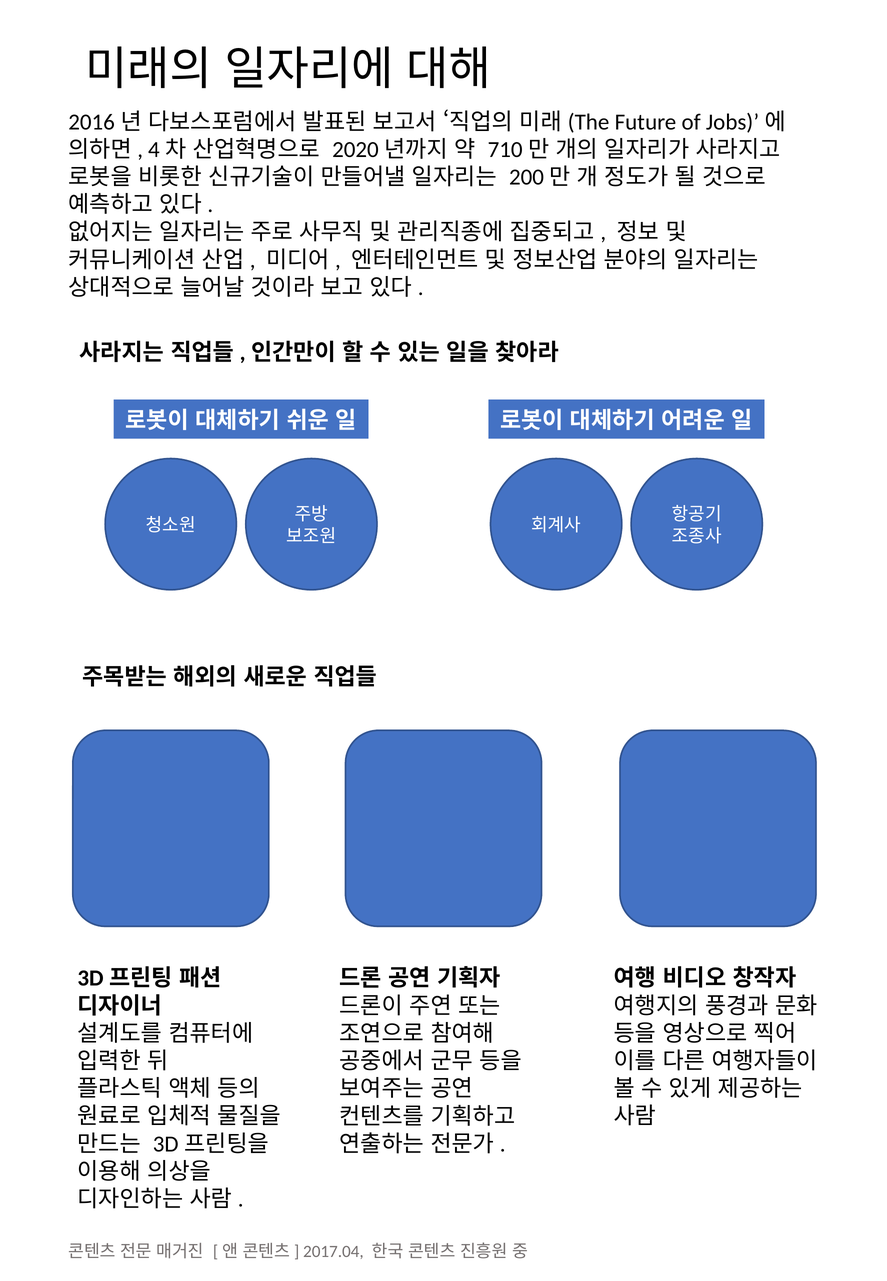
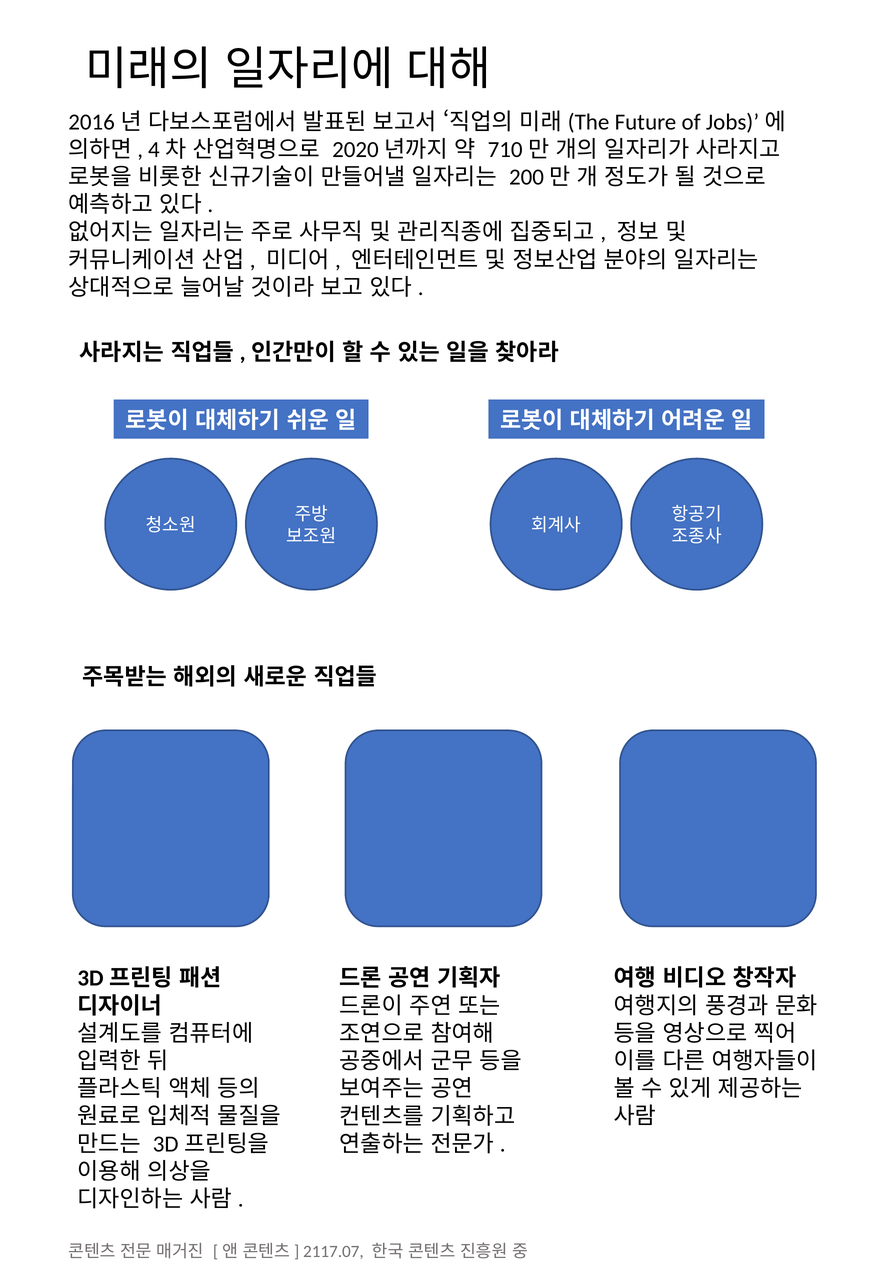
2017.04: 2017.04 -> 2117.07
